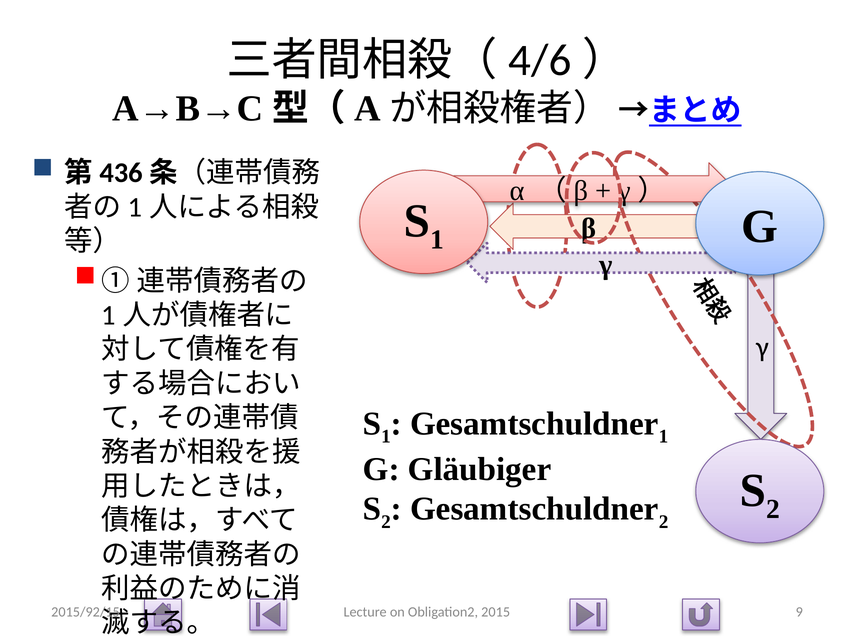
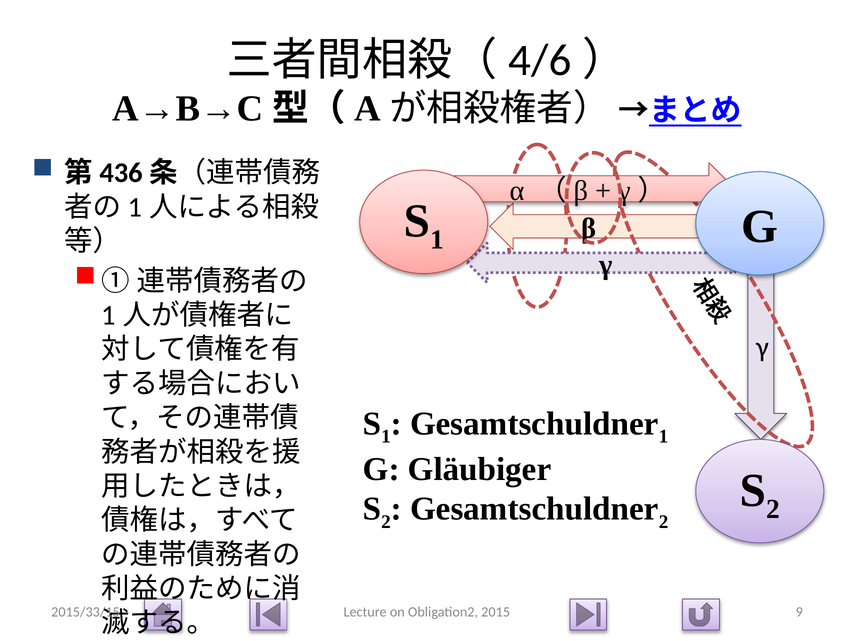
2015/92/15: 2015/92/15 -> 2015/33/15
